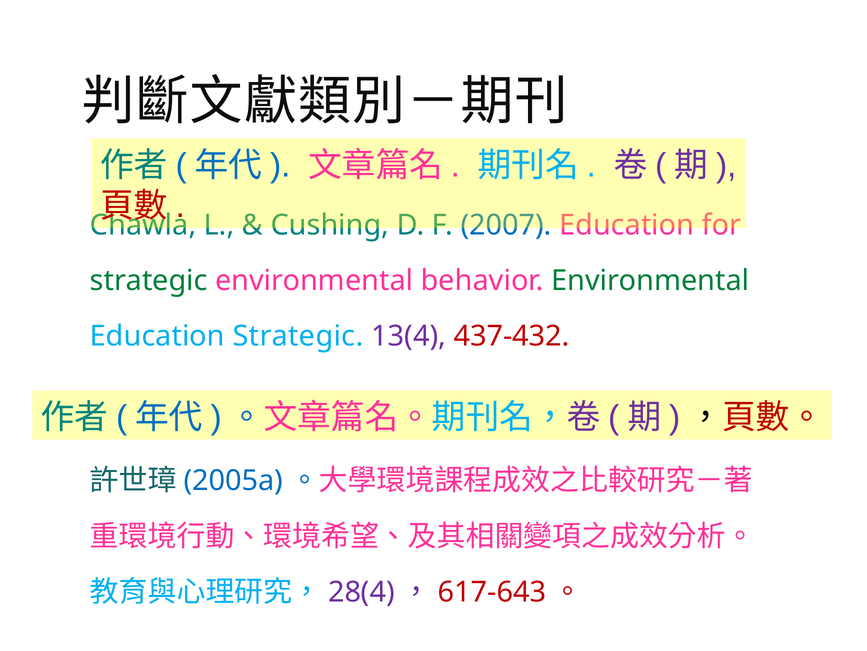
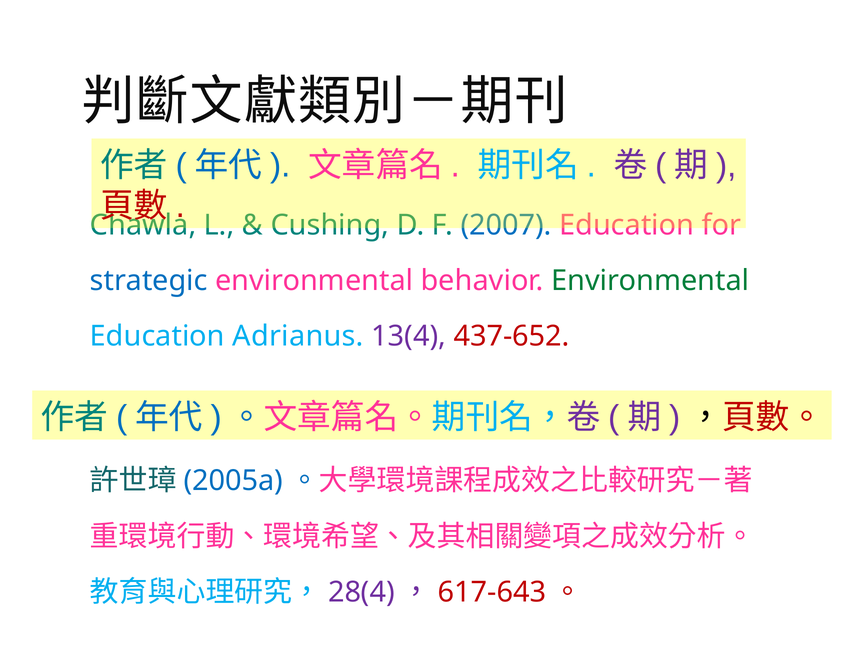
strategic at (149, 280) colour: green -> blue
Education Strategic: Strategic -> Adrianus
437-432: 437-432 -> 437-652
